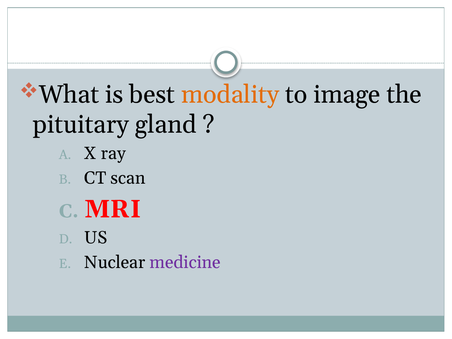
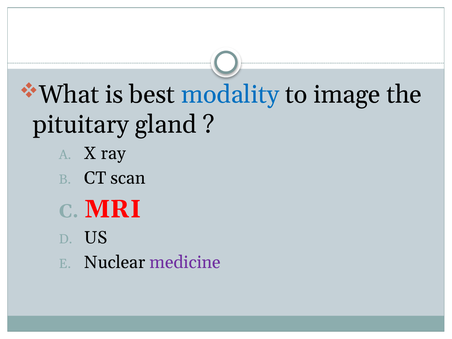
modality colour: orange -> blue
